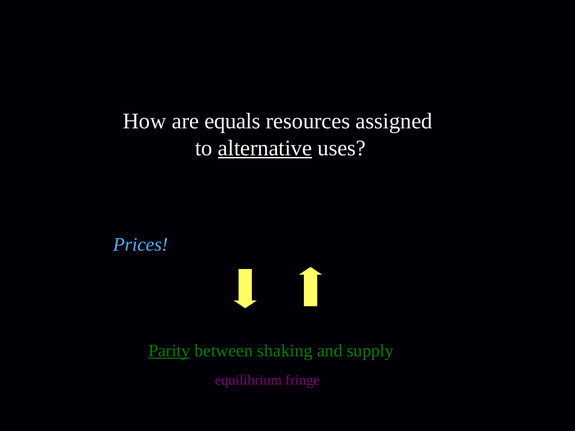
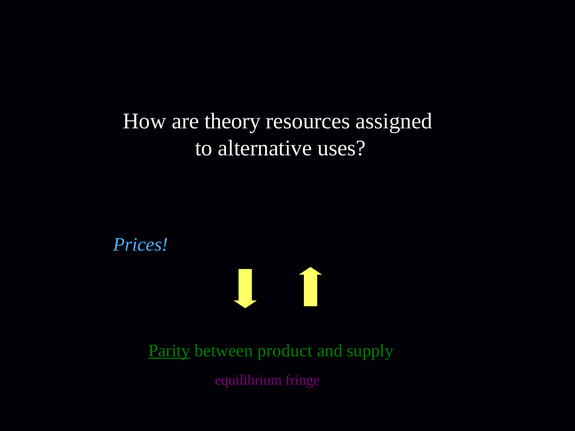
equals: equals -> theory
alternative underline: present -> none
shaking: shaking -> product
